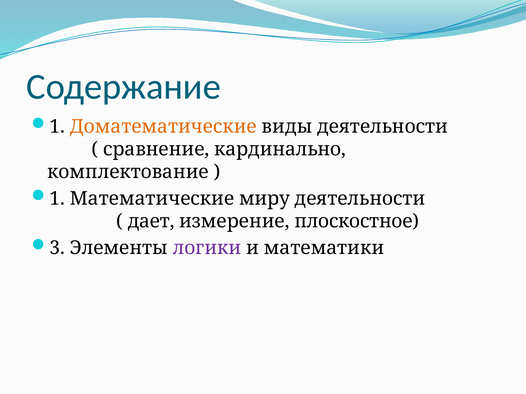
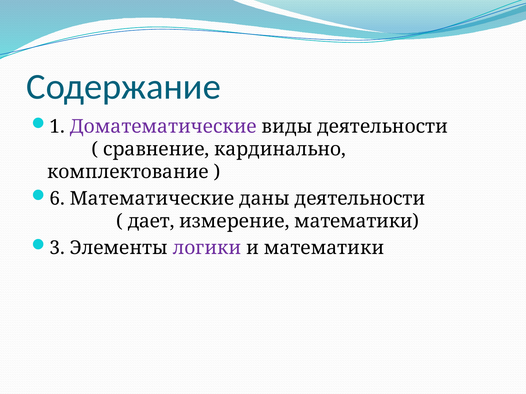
Доматематические colour: orange -> purple
1 at (57, 199): 1 -> 6
миру: миру -> даны
измерение плоскостное: плоскостное -> математики
